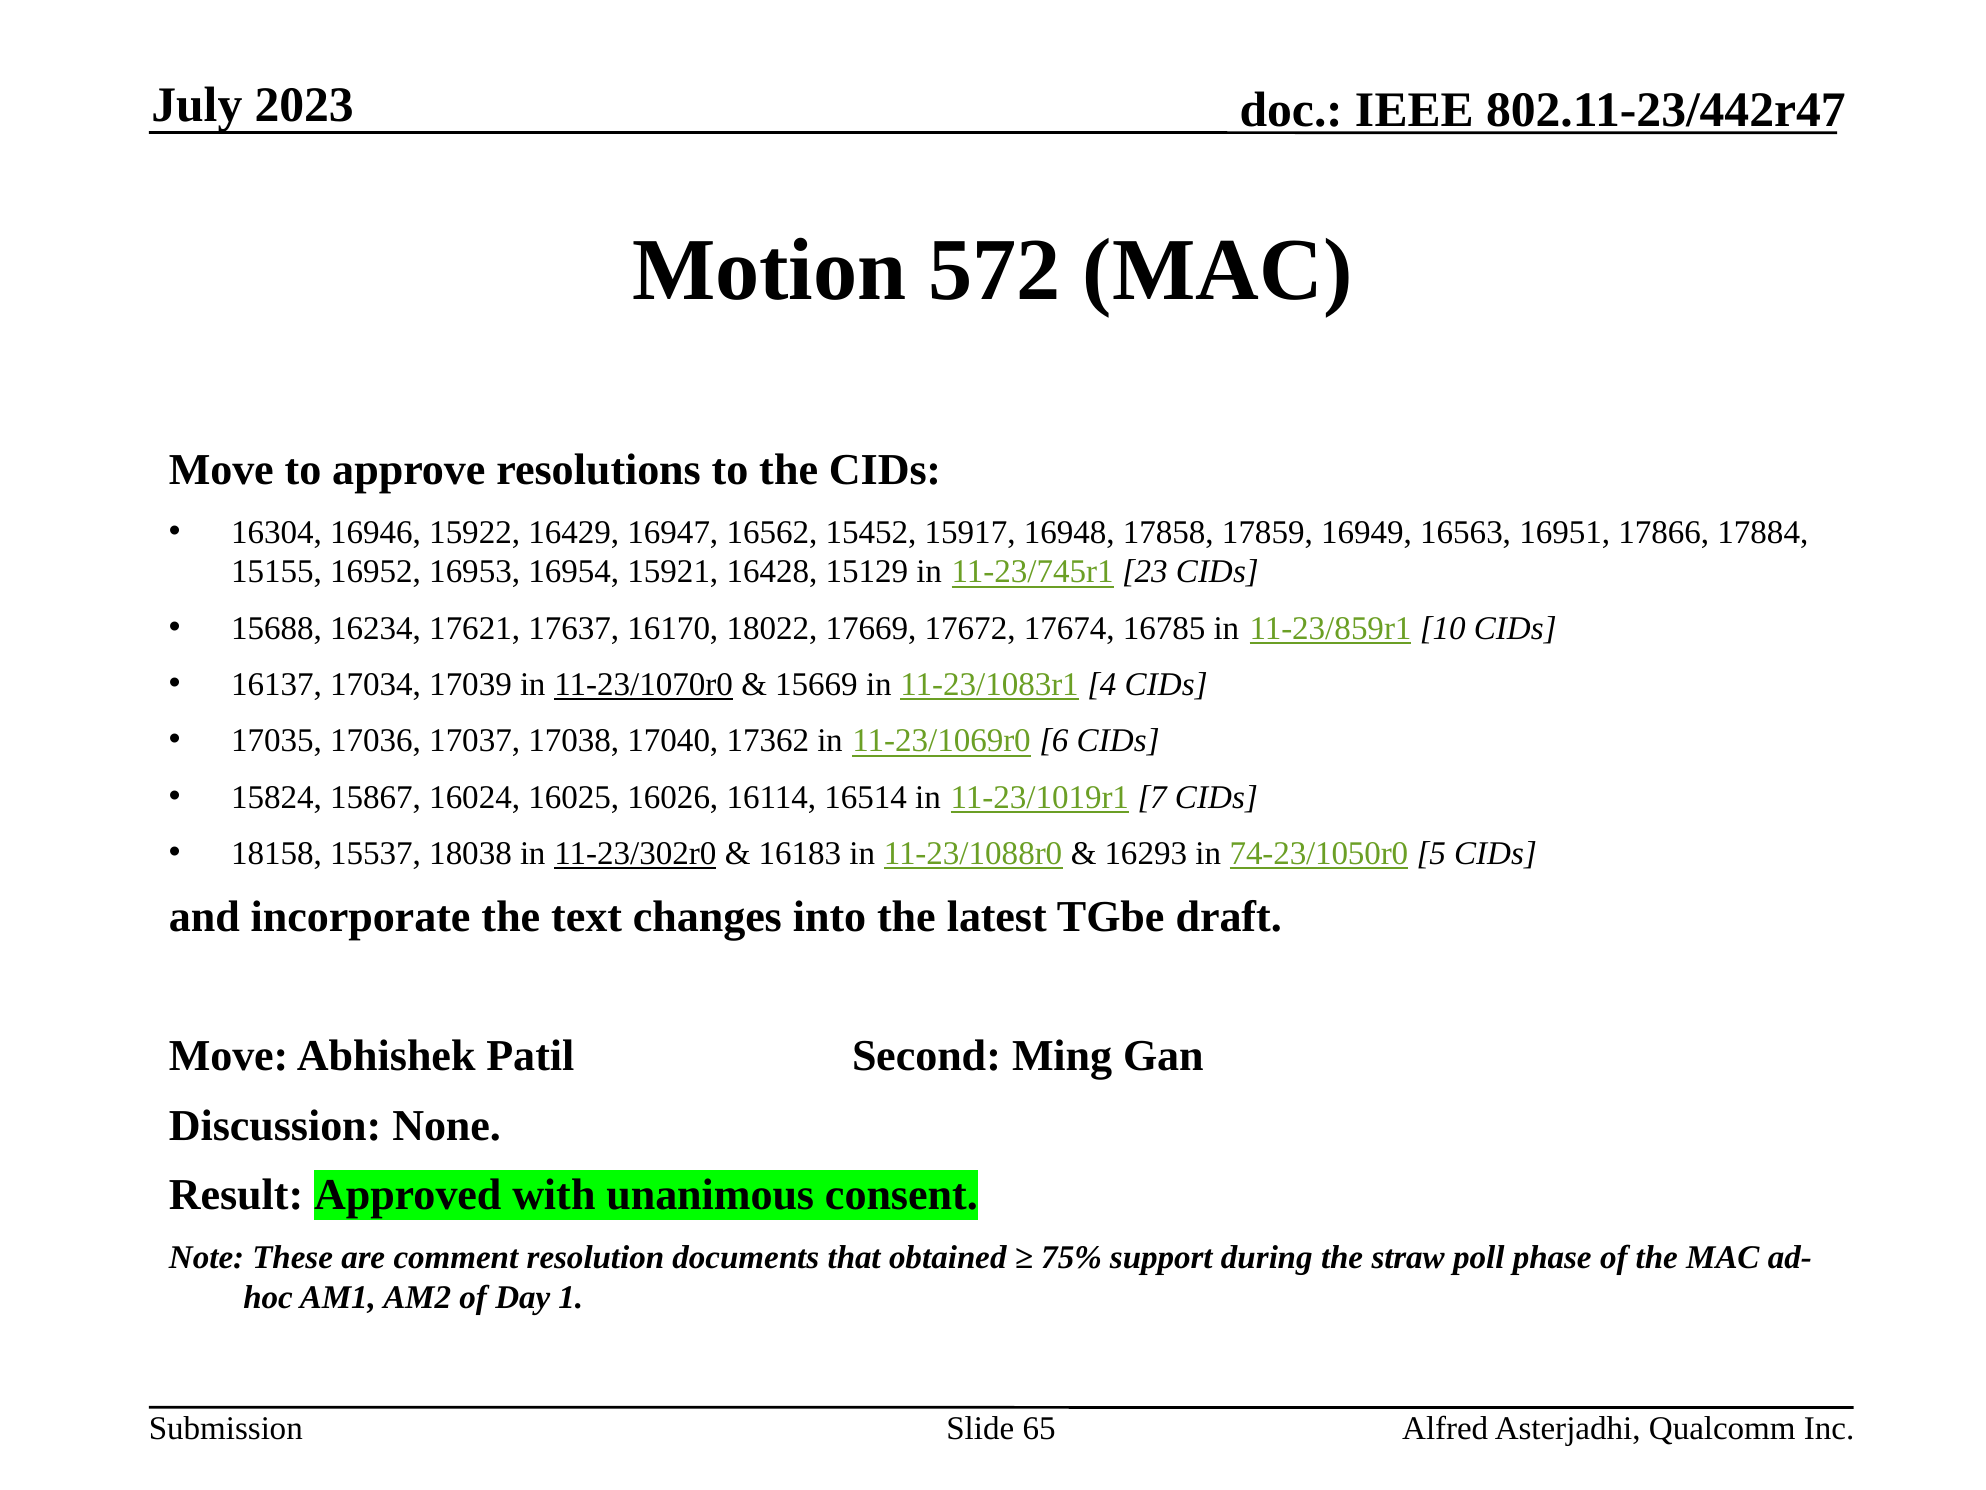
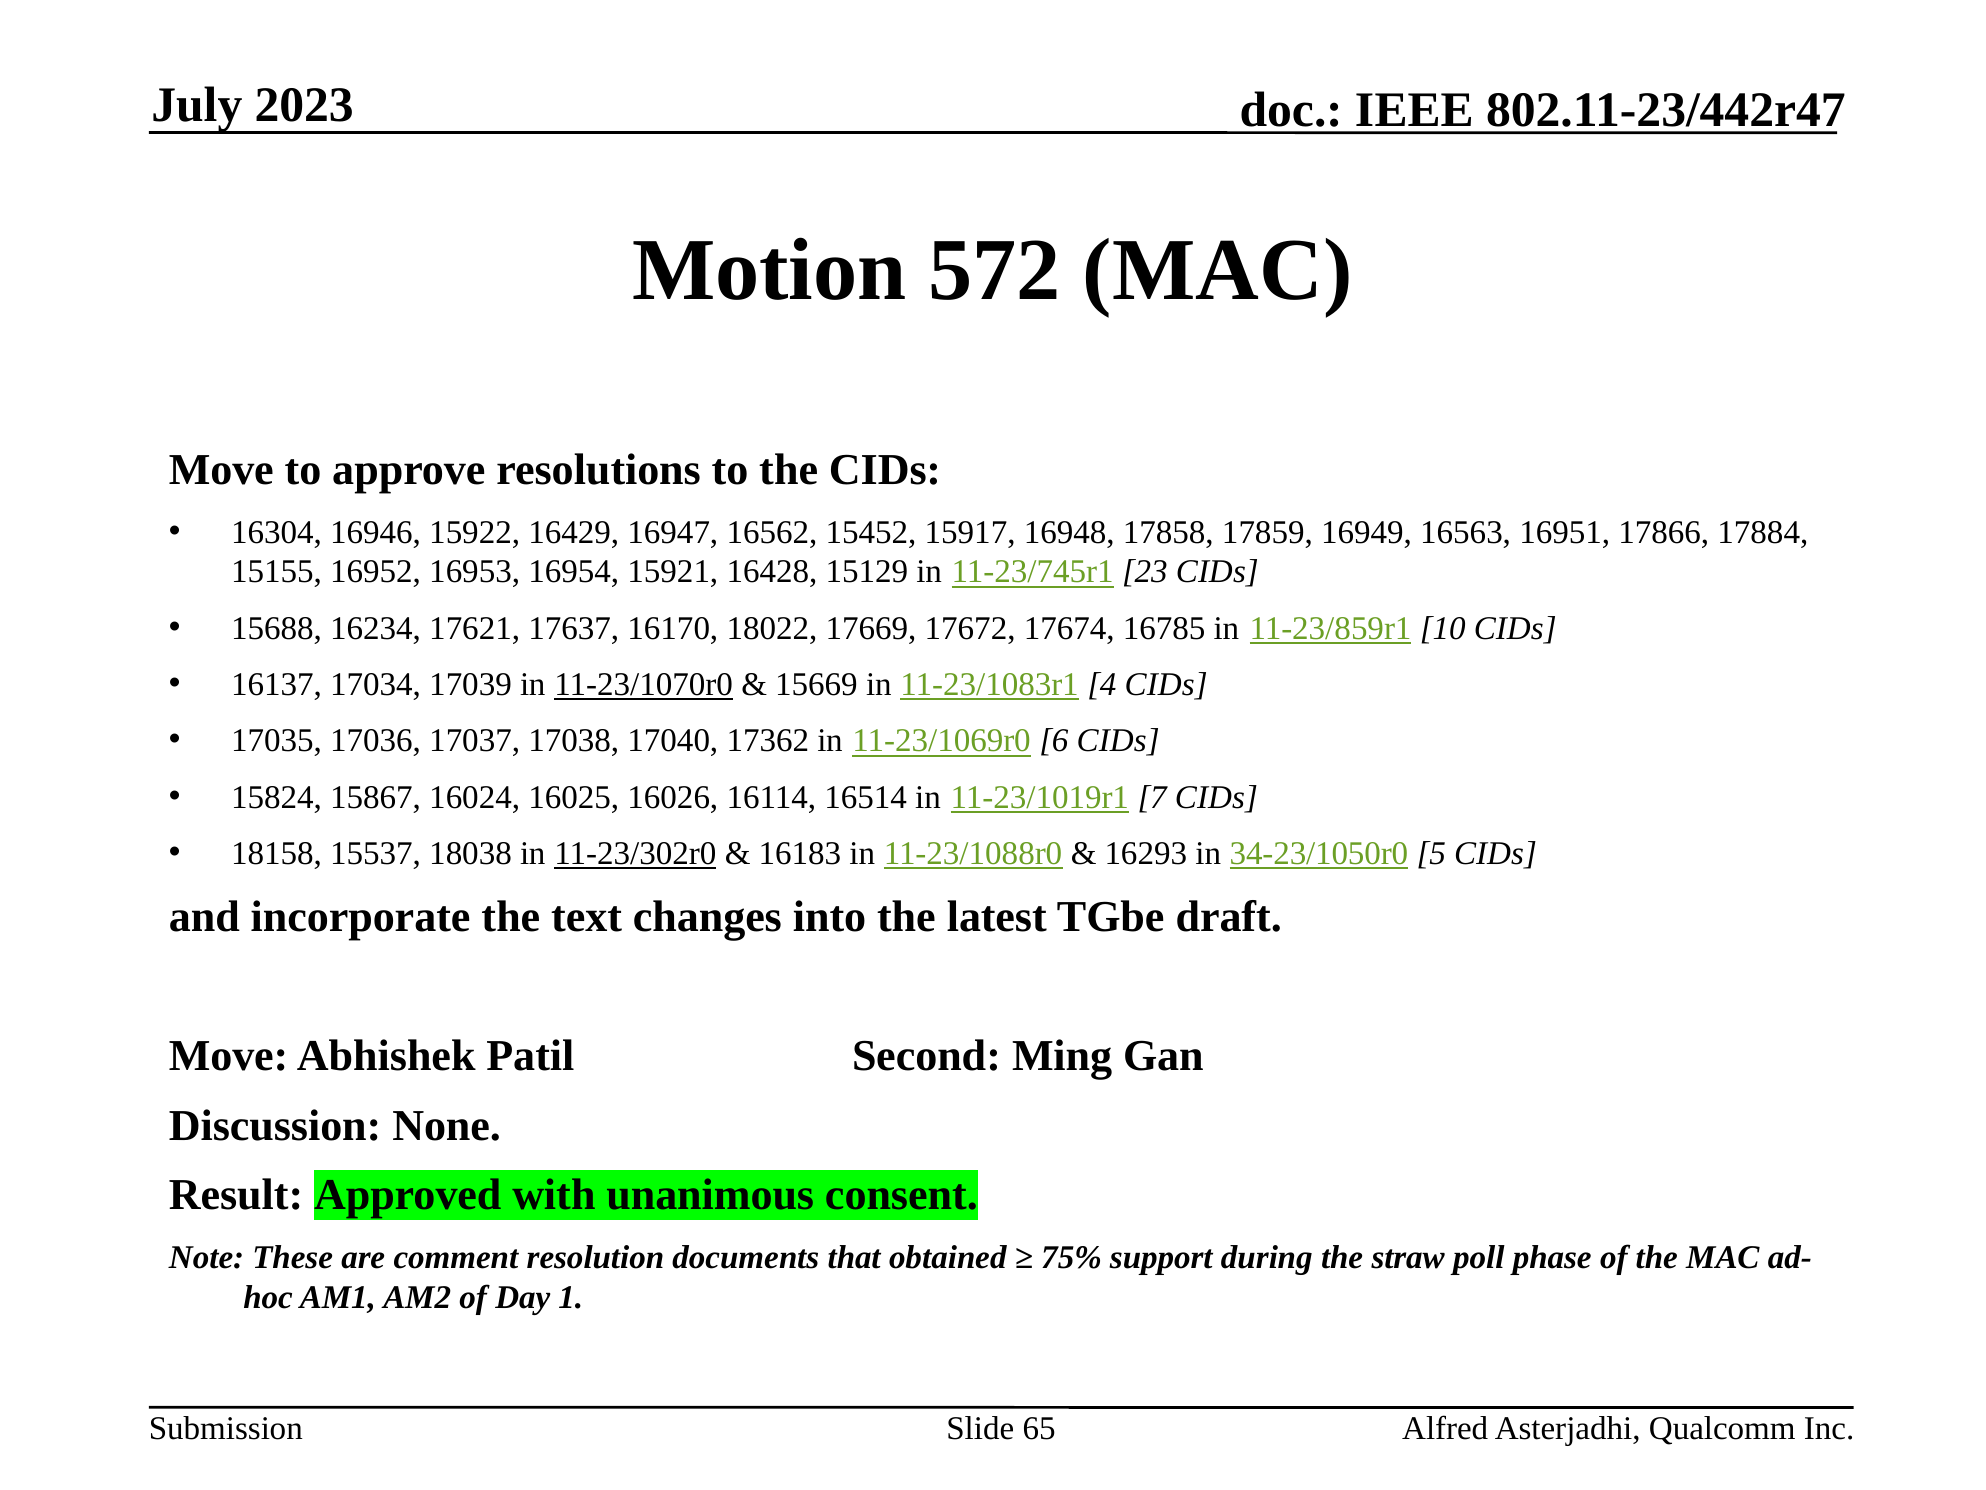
74-23/1050r0: 74-23/1050r0 -> 34-23/1050r0
